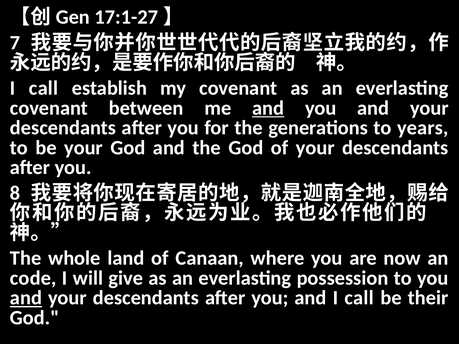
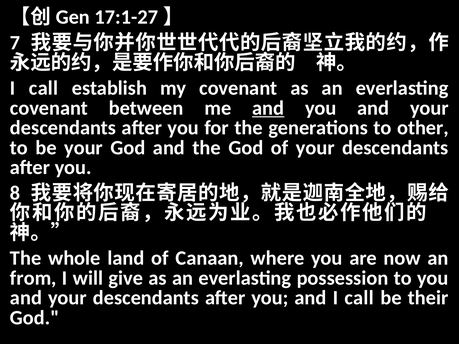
years: years -> other
code: code -> from
and at (26, 298) underline: present -> none
